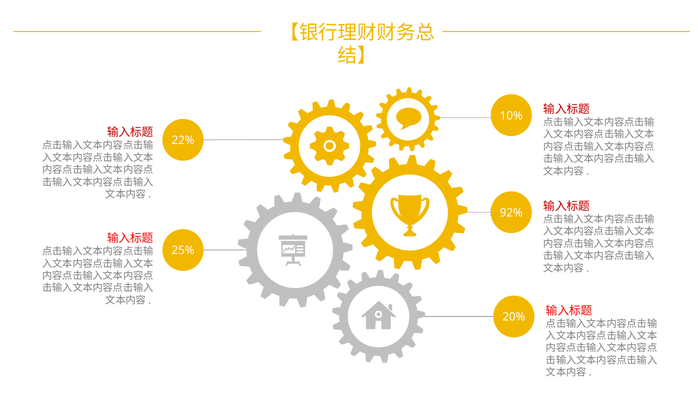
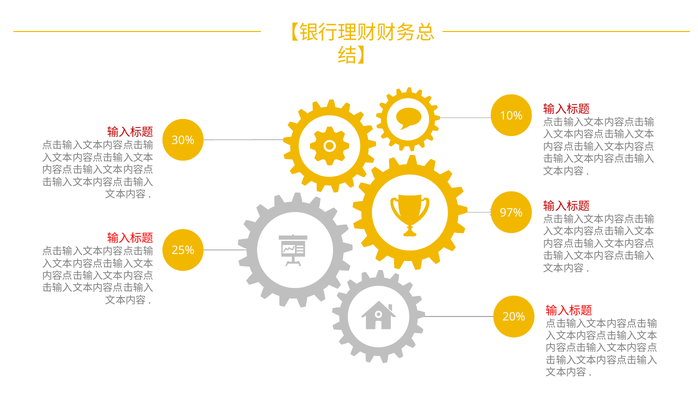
22%: 22% -> 30%
92%: 92% -> 97%
